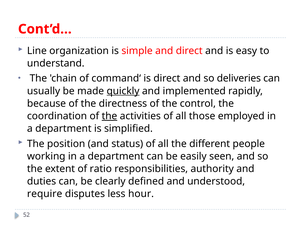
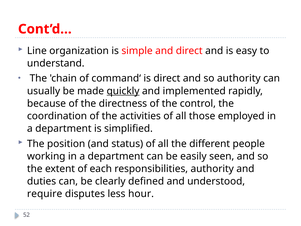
so deliveries: deliveries -> authority
the at (109, 116) underline: present -> none
ratio: ratio -> each
